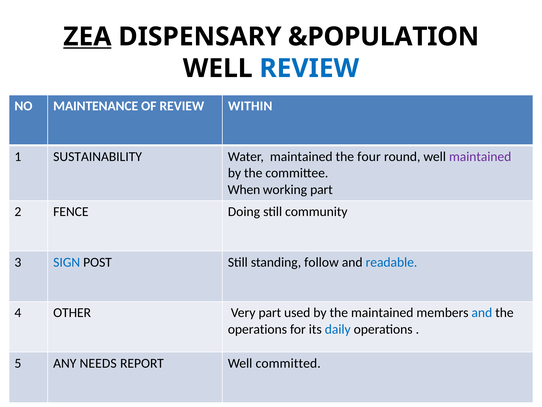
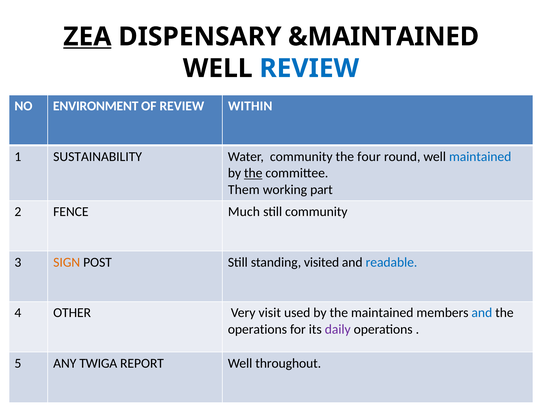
&POPULATION: &POPULATION -> &MAINTAINED
MAINTENANCE: MAINTENANCE -> ENVIRONMENT
Water maintained: maintained -> community
maintained at (480, 156) colour: purple -> blue
the at (253, 173) underline: none -> present
When: When -> Them
Doing: Doing -> Much
SIGN colour: blue -> orange
follow: follow -> visited
Very part: part -> visit
daily colour: blue -> purple
NEEDS: NEEDS -> TWIGA
committed: committed -> throughout
